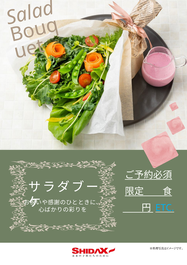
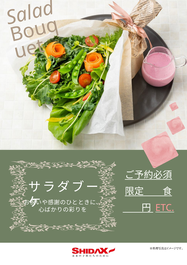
ETC colour: light blue -> pink
